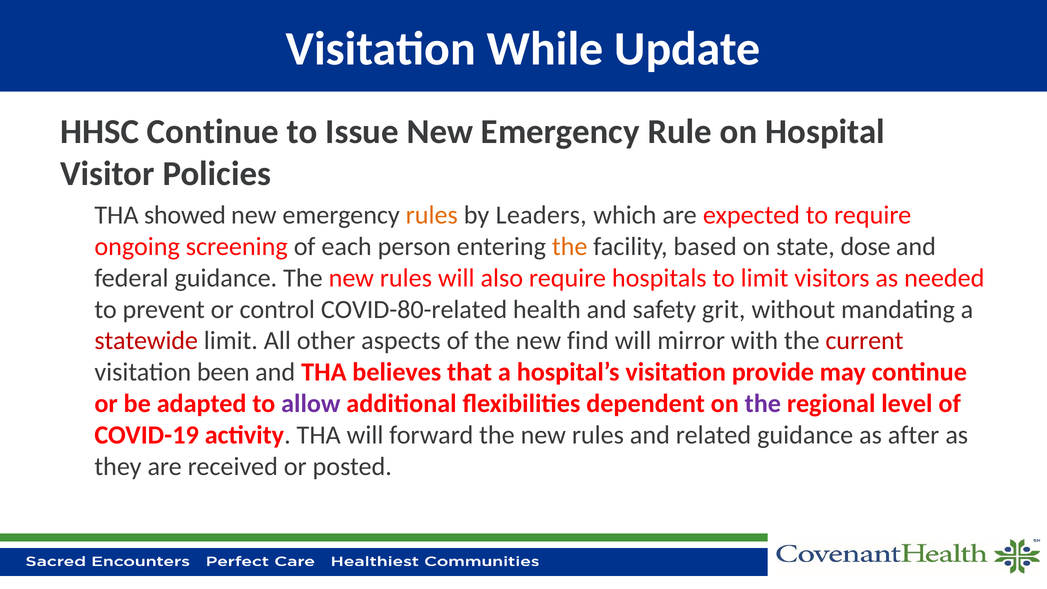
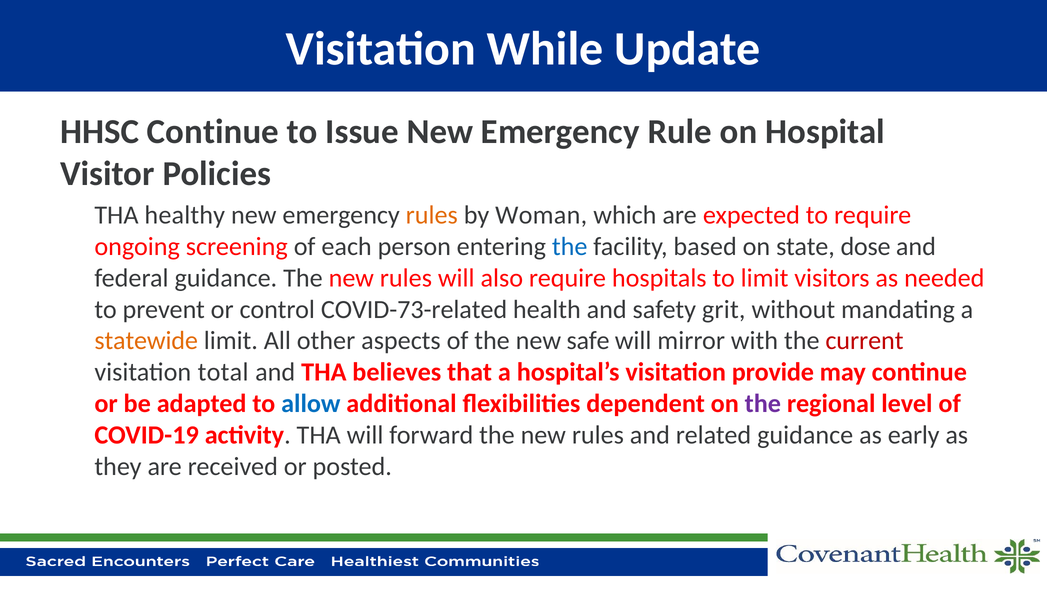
showed: showed -> healthy
Leaders: Leaders -> Woman
the at (570, 247) colour: orange -> blue
COVID-80-related: COVID-80-related -> COVID-73-related
statewide colour: red -> orange
find: find -> safe
been: been -> total
allow colour: purple -> blue
after: after -> early
